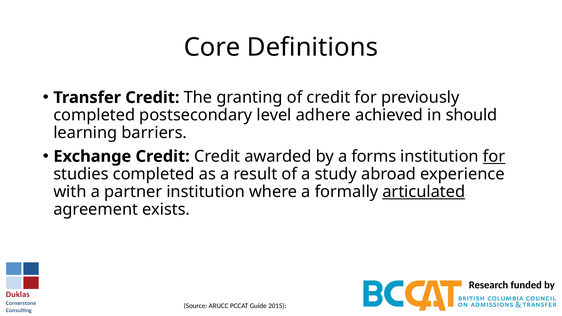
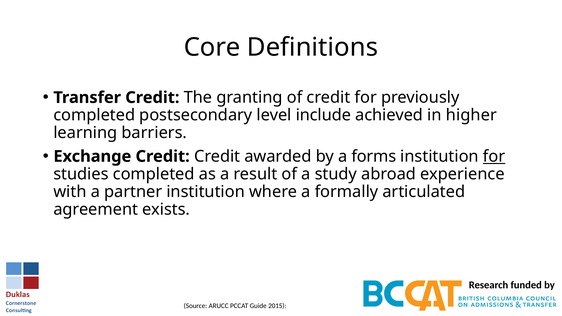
adhere: adhere -> include
should: should -> higher
articulated underline: present -> none
